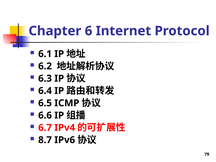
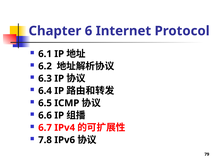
8.7: 8.7 -> 7.8
